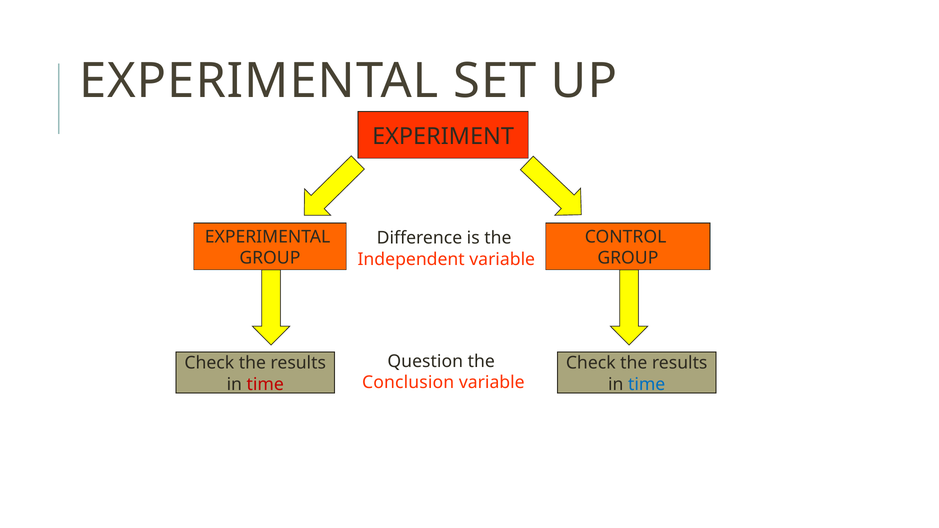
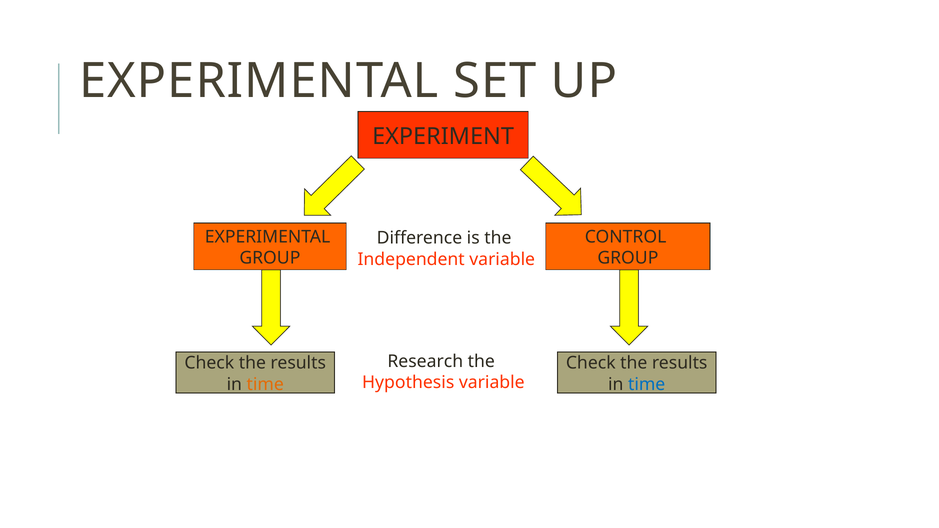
Question: Question -> Research
Conclusion: Conclusion -> Hypothesis
time at (265, 384) colour: red -> orange
